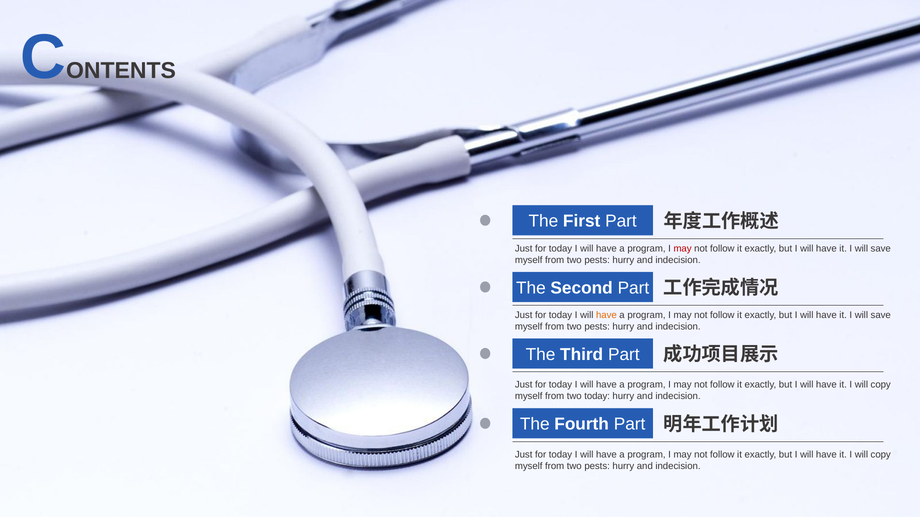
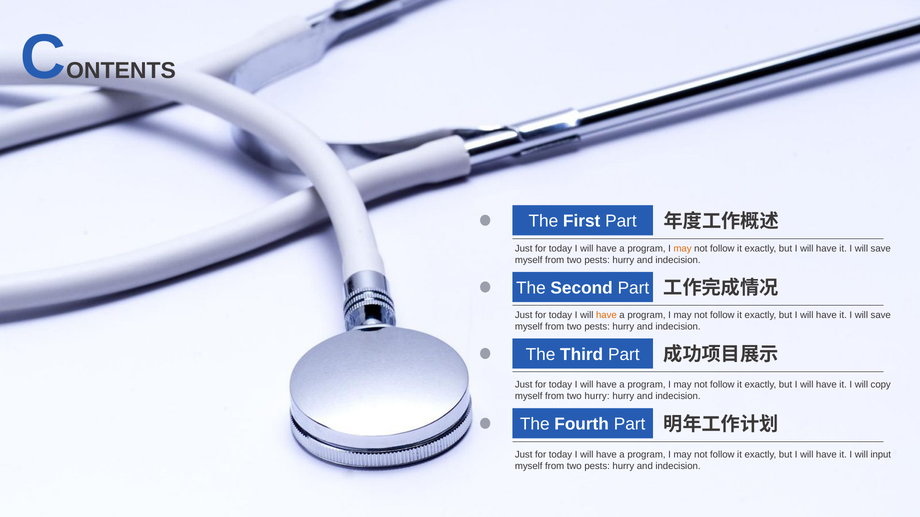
may at (683, 249) colour: red -> orange
two today: today -> hurry
copy at (881, 455): copy -> input
